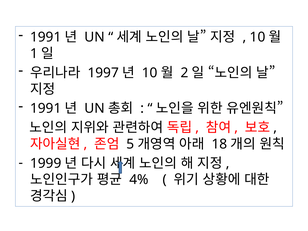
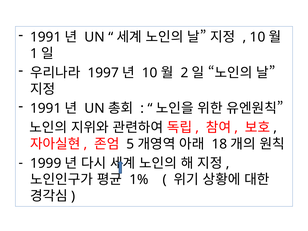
4%: 4% -> 1%
